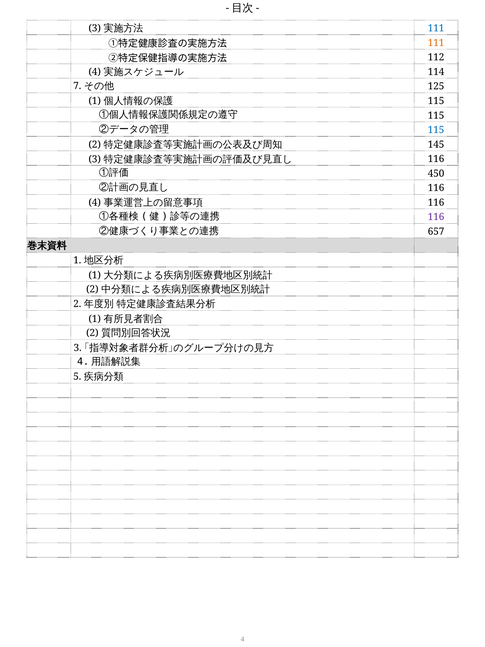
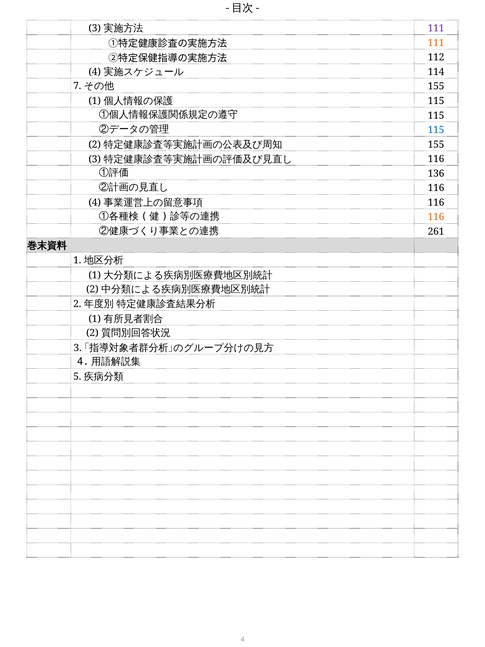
111 at (436, 28) colour: blue -> purple
125 at (436, 86): 125 -> 155
145 at (436, 144): 145 -> 155
450: 450 -> 136
116 at (436, 217) colour: purple -> orange
657: 657 -> 261
